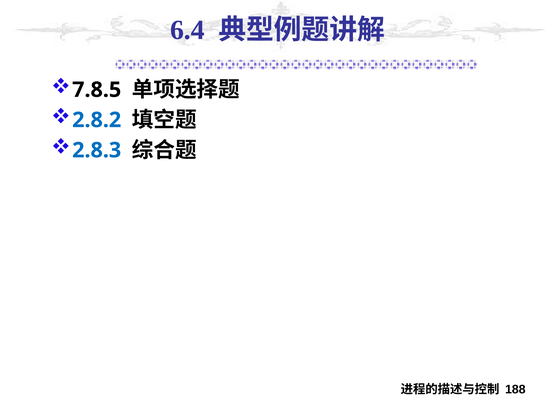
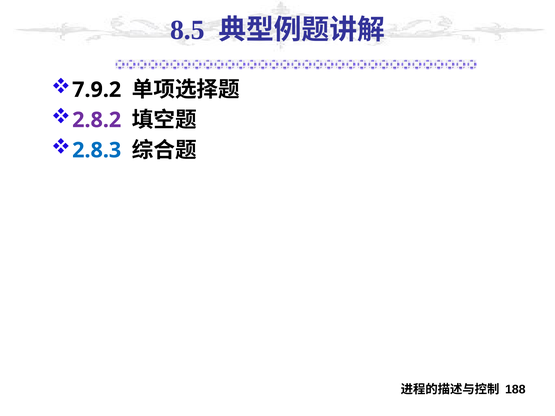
6.4: 6.4 -> 8.5
7.8.5: 7.8.5 -> 7.9.2
2.8.2 colour: blue -> purple
